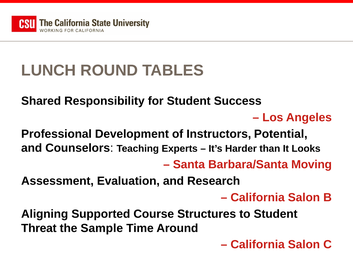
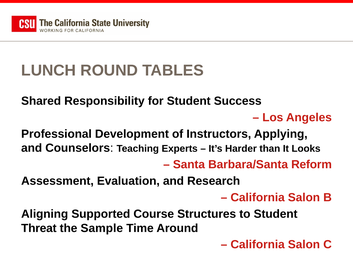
Potential: Potential -> Applying
Moving: Moving -> Reform
